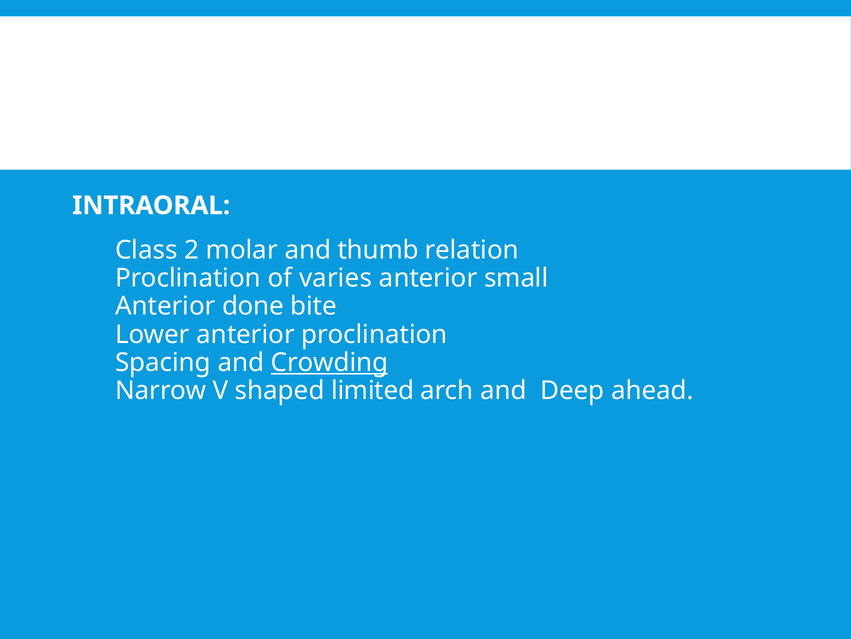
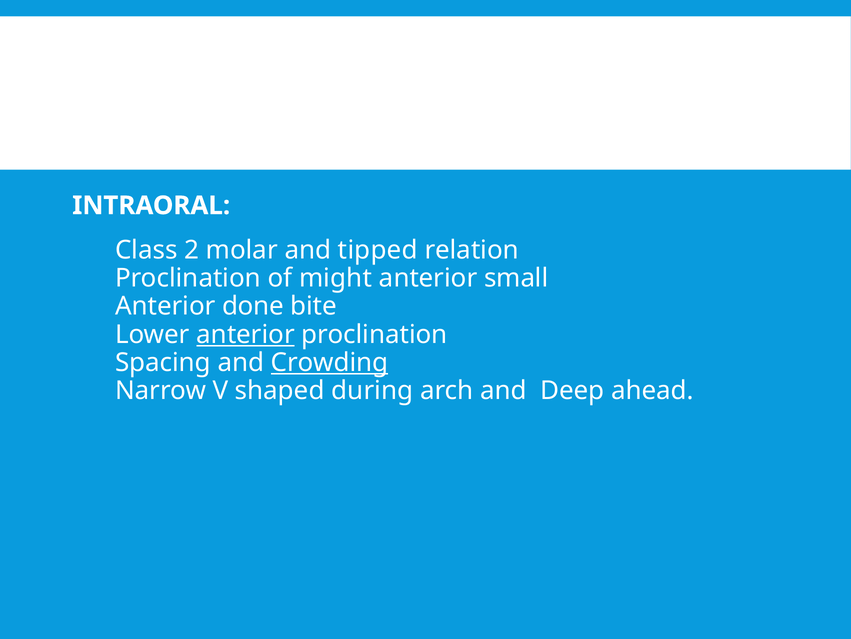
thumb: thumb -> tipped
varies: varies -> might
anterior at (246, 334) underline: none -> present
limited: limited -> during
